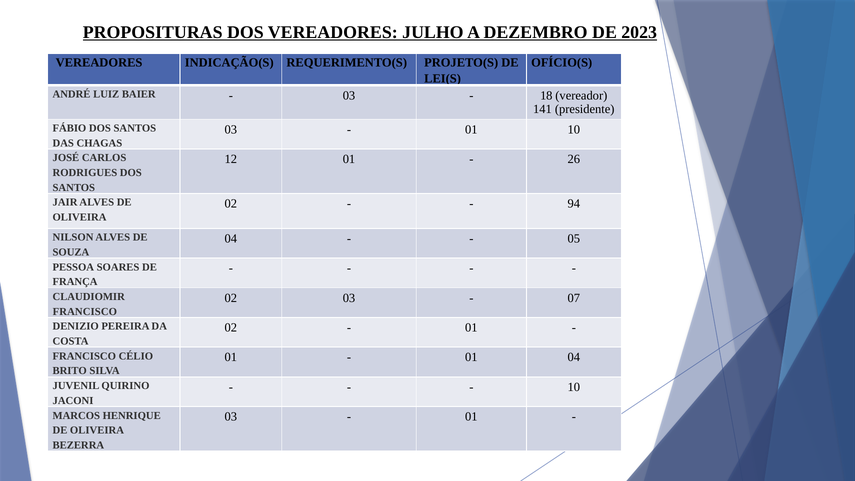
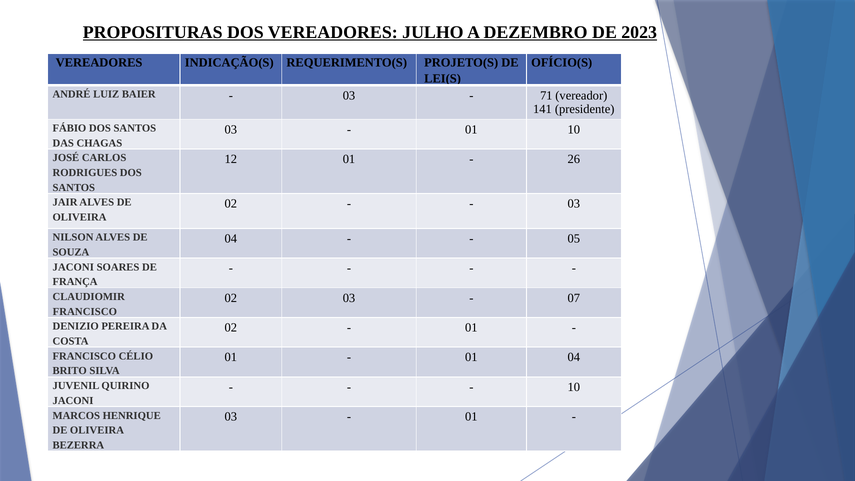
18: 18 -> 71
94 at (574, 204): 94 -> 03
PESSOA at (73, 267): PESSOA -> JACONI
